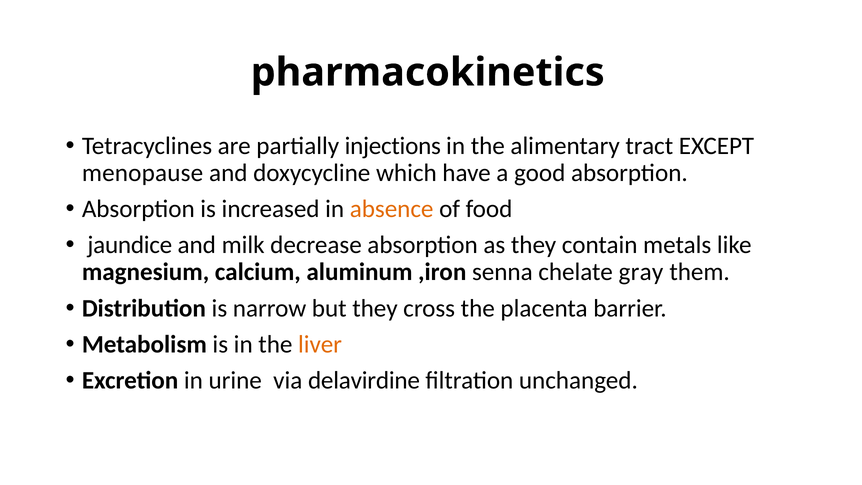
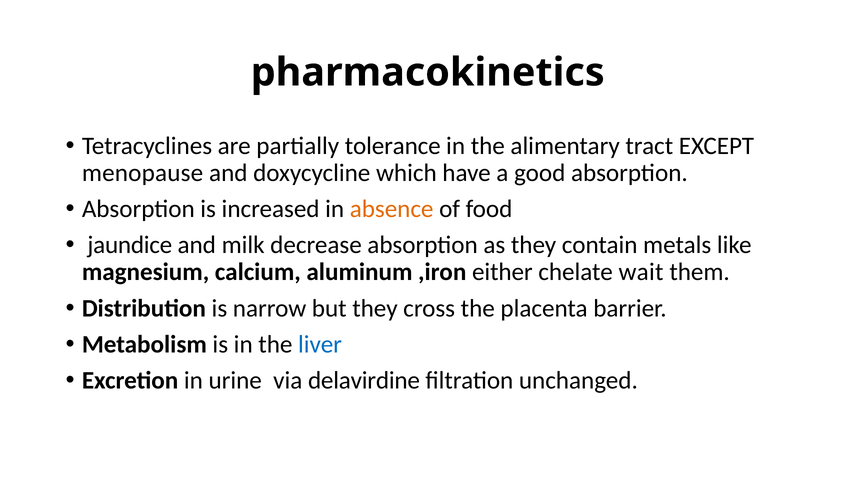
injections: injections -> tolerance
senna: senna -> either
gray: gray -> wait
liver colour: orange -> blue
